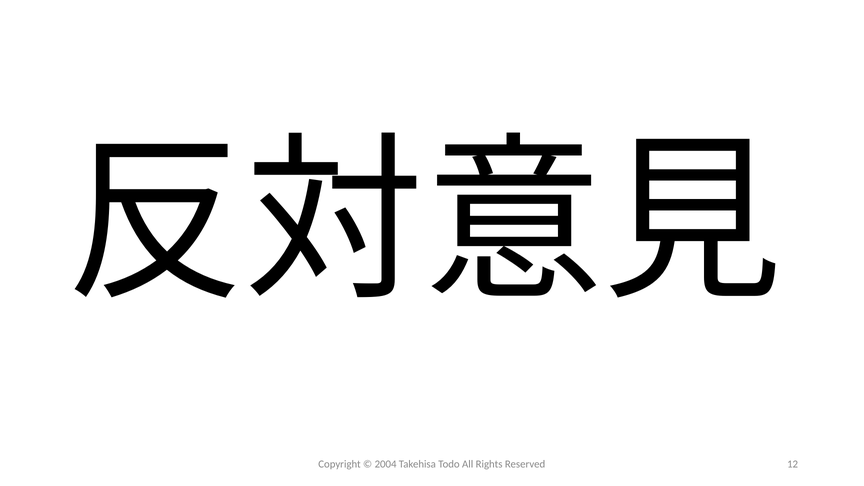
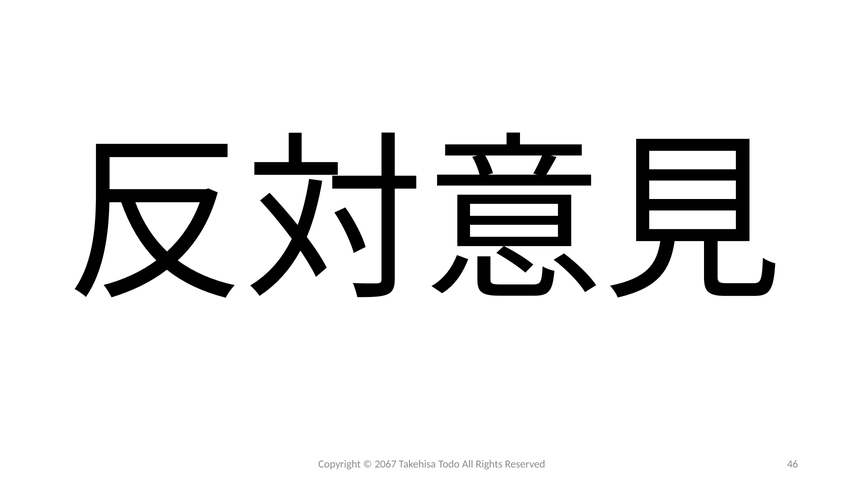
2004: 2004 -> 2067
12: 12 -> 46
